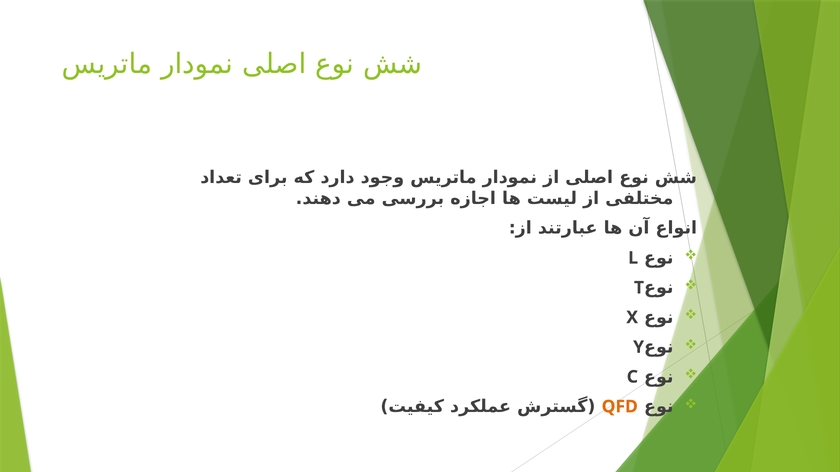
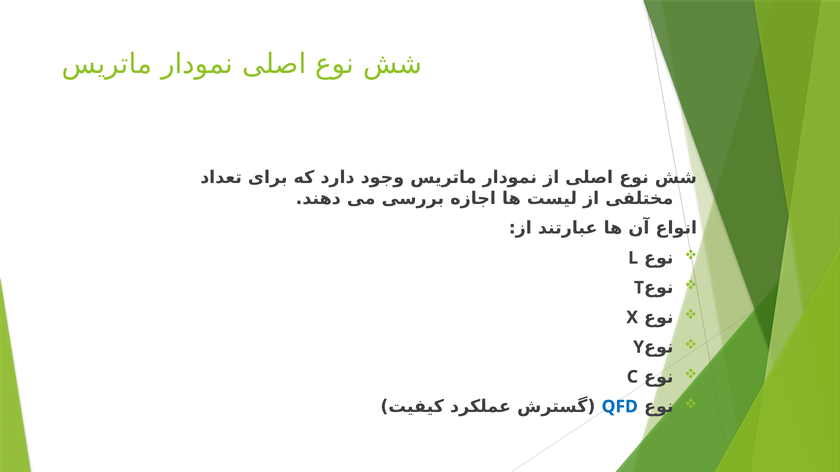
QFD colour: orange -> blue
